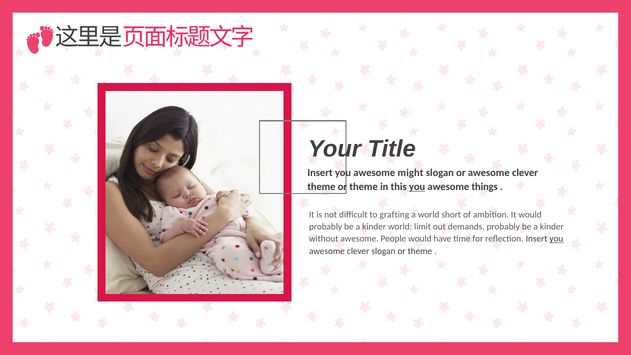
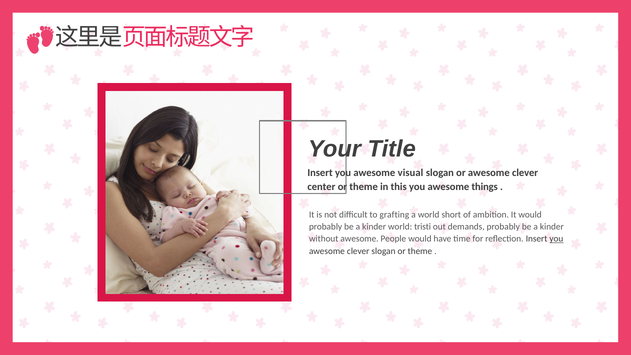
might: might -> visual
theme at (321, 187): theme -> center
you at (417, 187) underline: present -> none
limit: limit -> tristi
